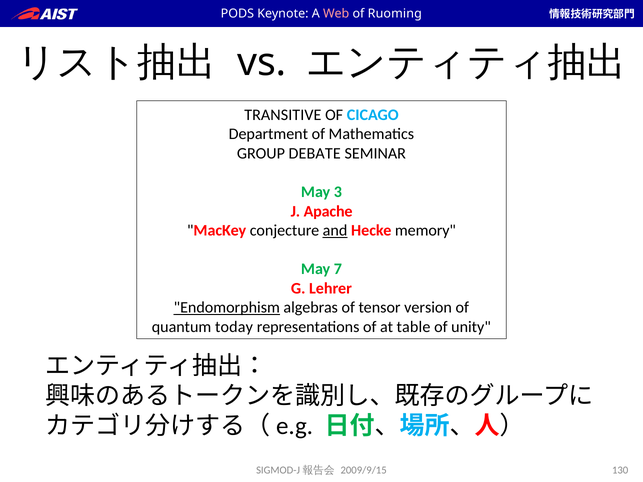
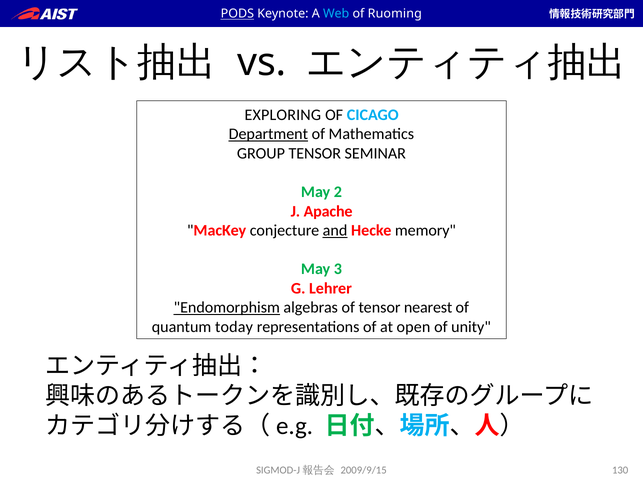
PODS underline: none -> present
Web colour: pink -> light blue
TRANSITIVE: TRANSITIVE -> EXPLORING
Department underline: none -> present
GROUP DEBATE: DEBATE -> TENSOR
3: 3 -> 2
7: 7 -> 3
version: version -> nearest
table: table -> open
